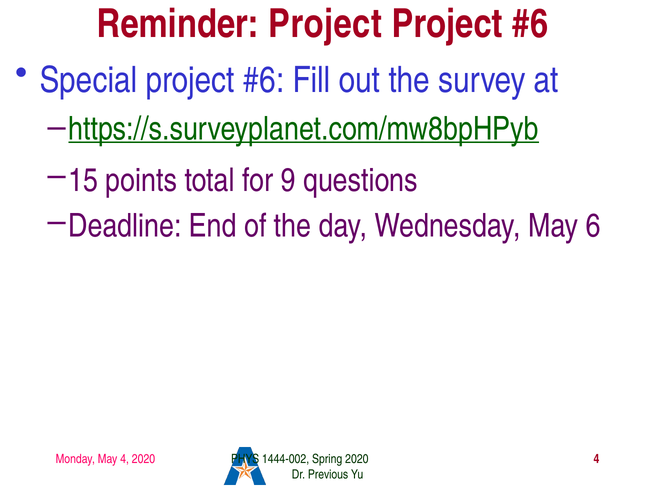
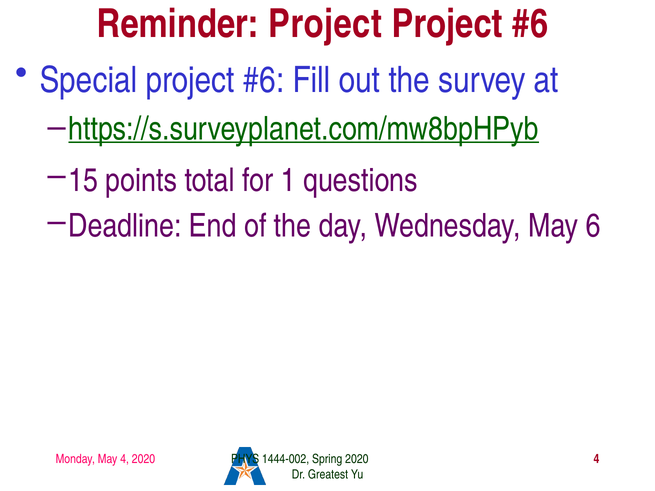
9: 9 -> 1
Previous: Previous -> Greatest
